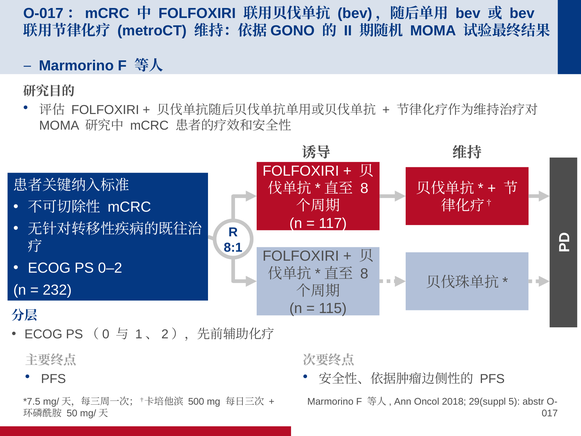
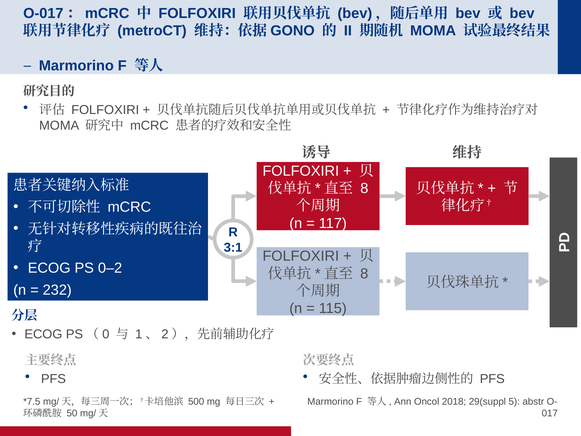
8:1: 8:1 -> 3:1
